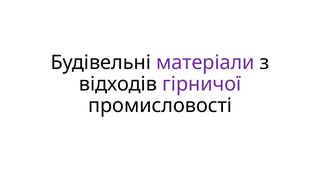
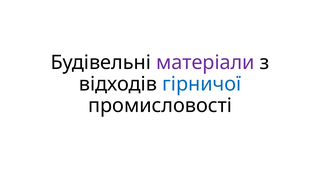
гірничої colour: purple -> blue
